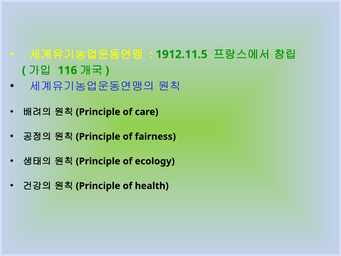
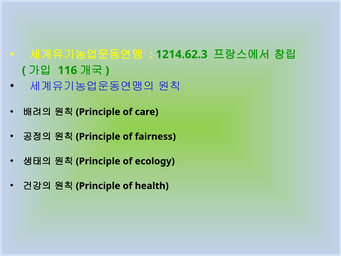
1912.11.5: 1912.11.5 -> 1214.62.3
